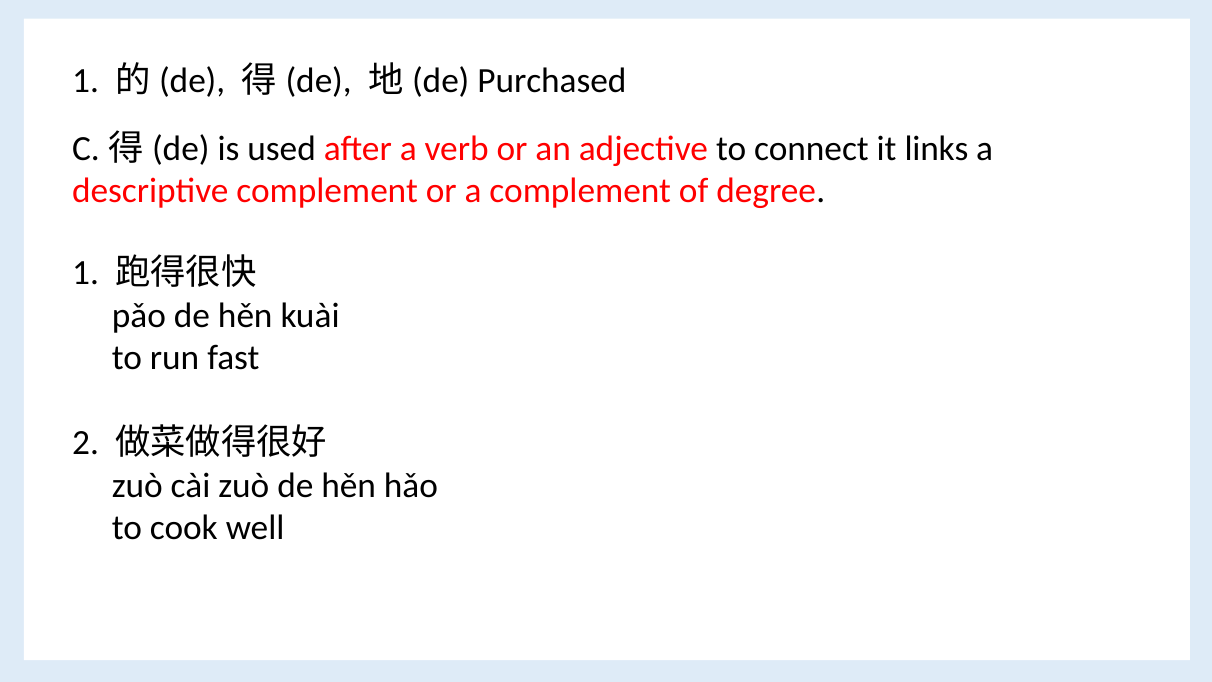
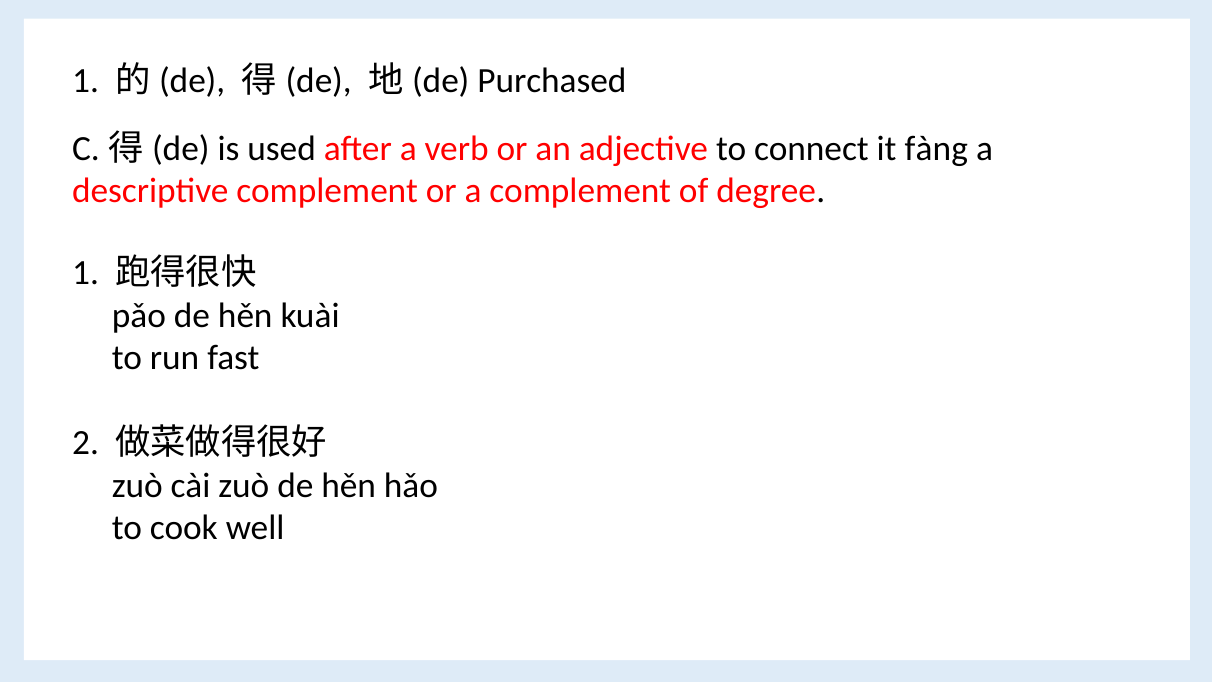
links: links -> fàng
